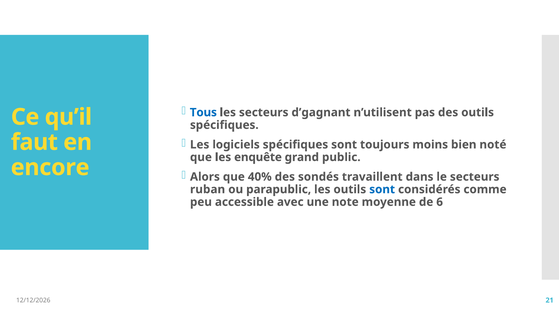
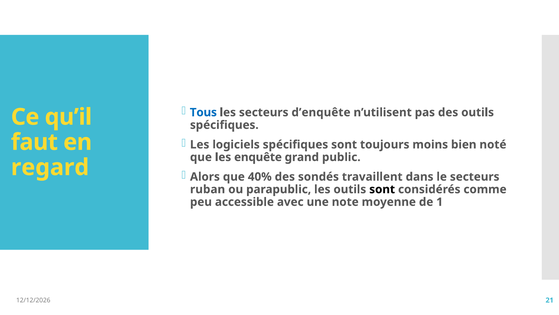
d’gagnant: d’gagnant -> d’enquête
encore: encore -> regard
sont at (382, 189) colour: blue -> black
6: 6 -> 1
